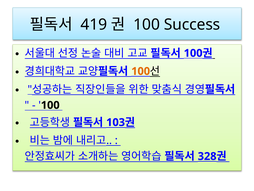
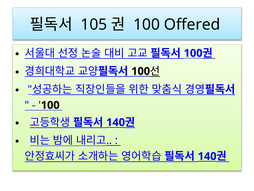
419: 419 -> 105
Success: Success -> Offered
100 at (141, 71) colour: orange -> black
103 at (116, 122): 103 -> 140
328 at (207, 156): 328 -> 140
